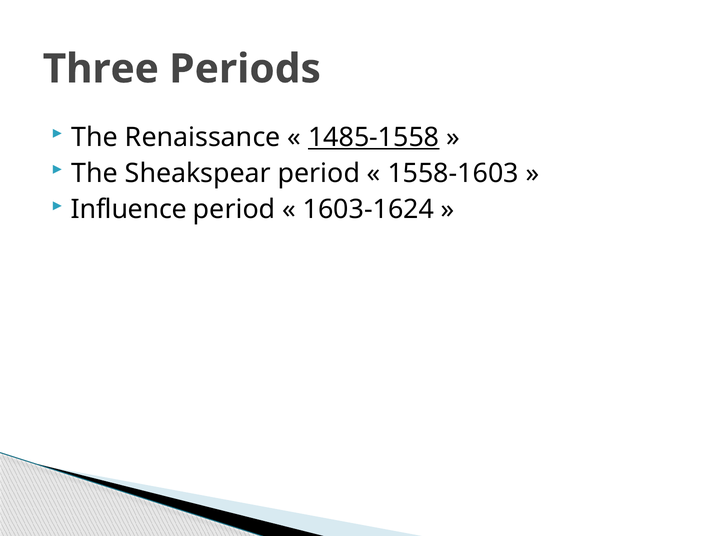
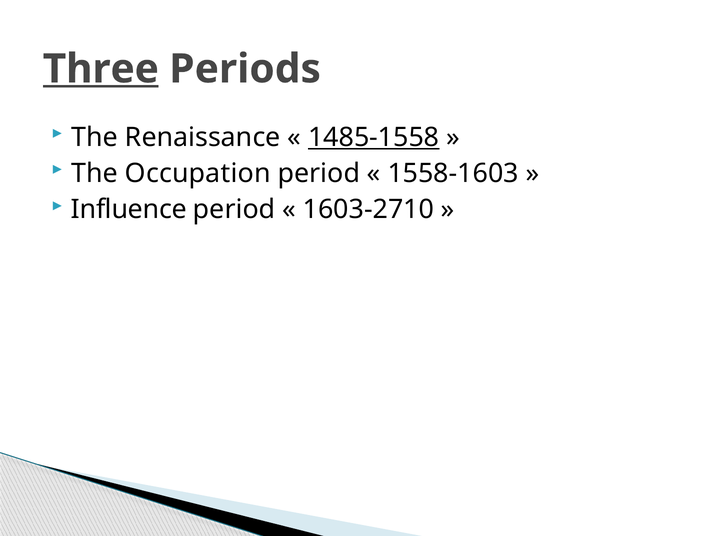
Three underline: none -> present
Sheakspear: Sheakspear -> Occupation
1603-1624: 1603-1624 -> 1603-2710
